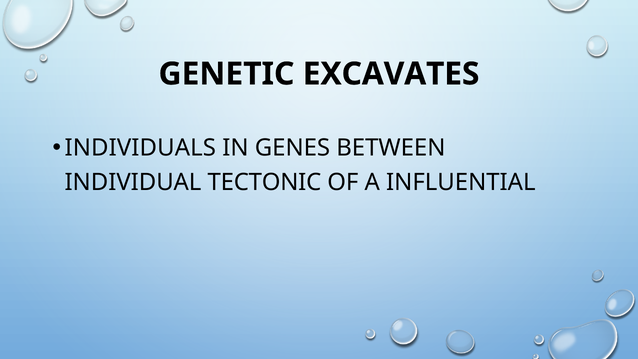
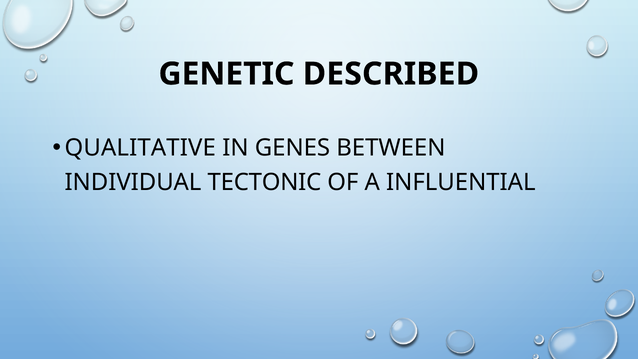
EXCAVATES: EXCAVATES -> DESCRIBED
INDIVIDUALS: INDIVIDUALS -> QUALITATIVE
